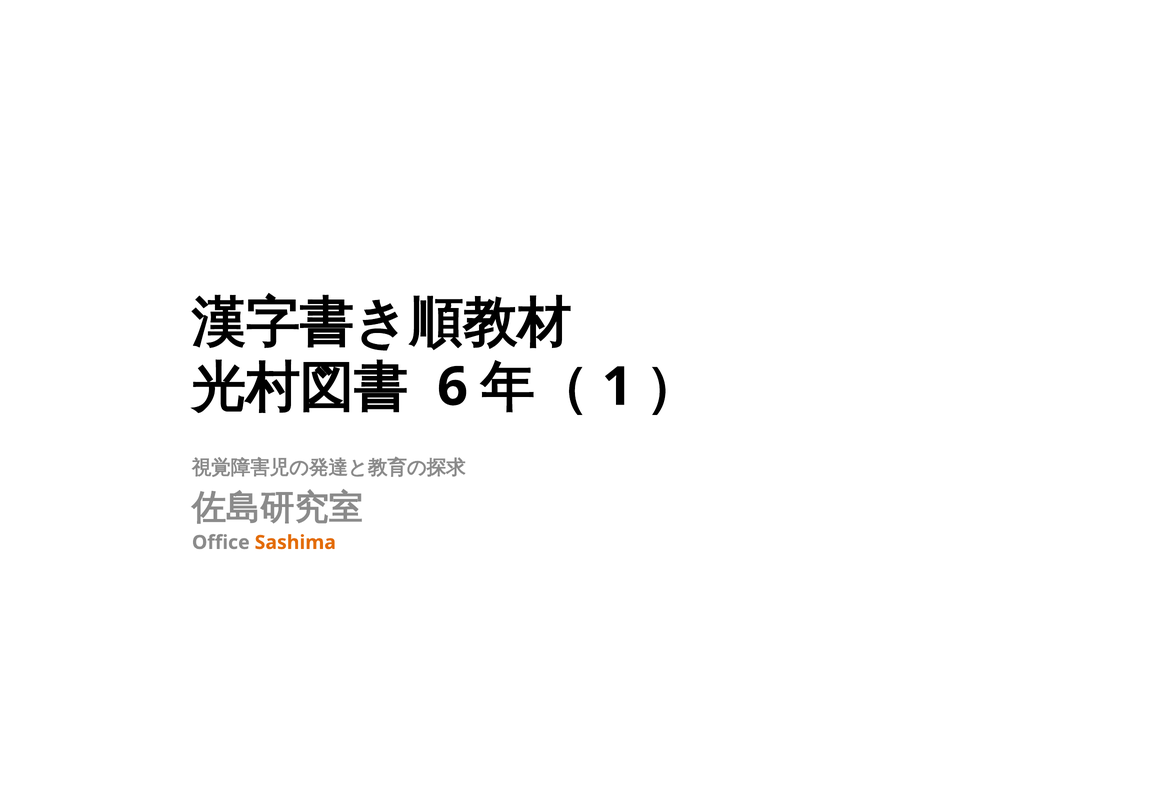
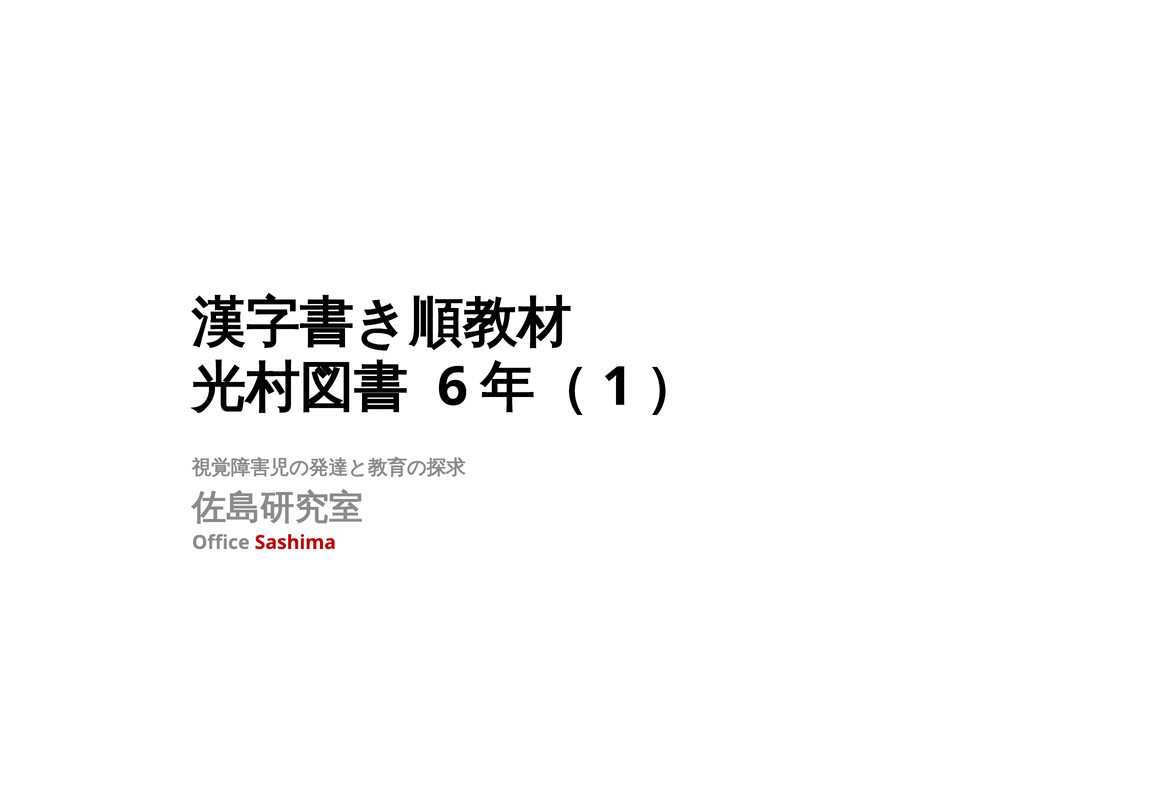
Sashima colour: orange -> red
